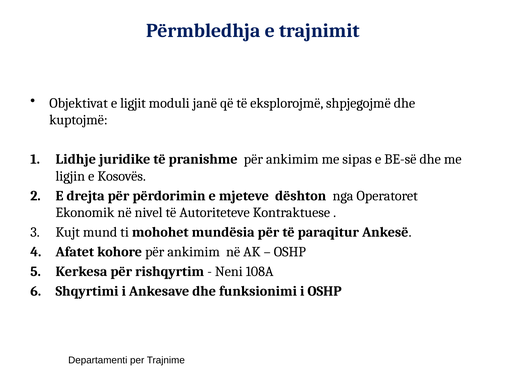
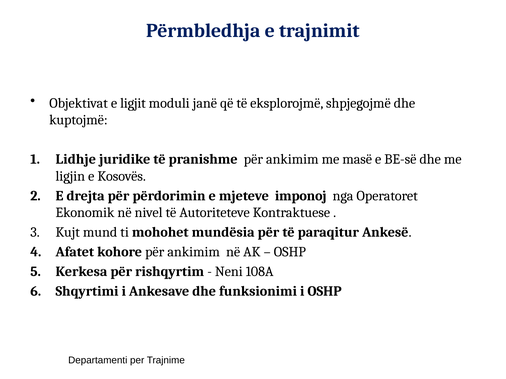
sipas: sipas -> masë
dështon: dështon -> imponoj
